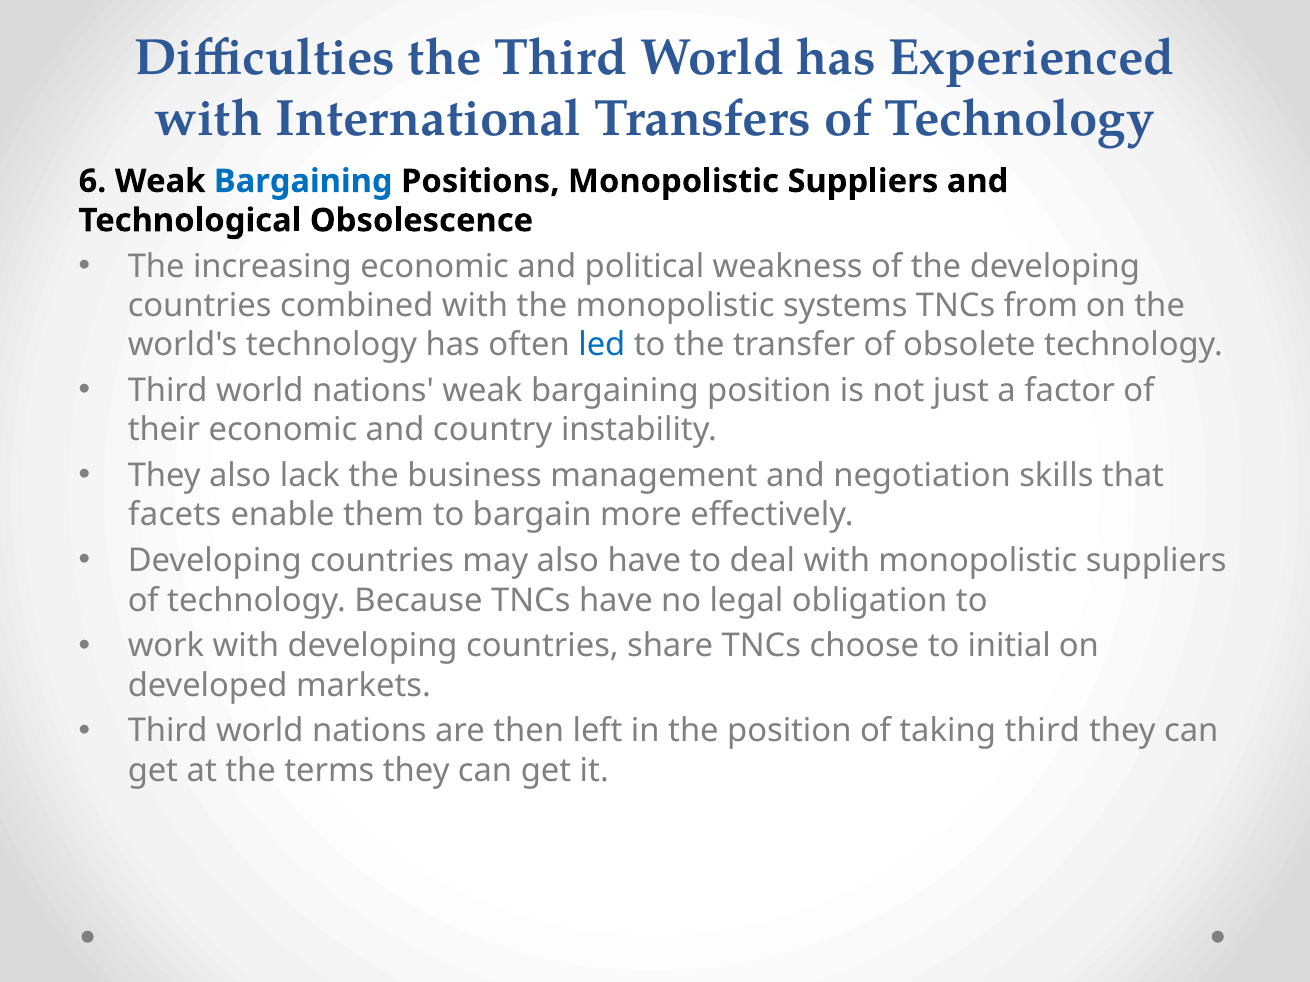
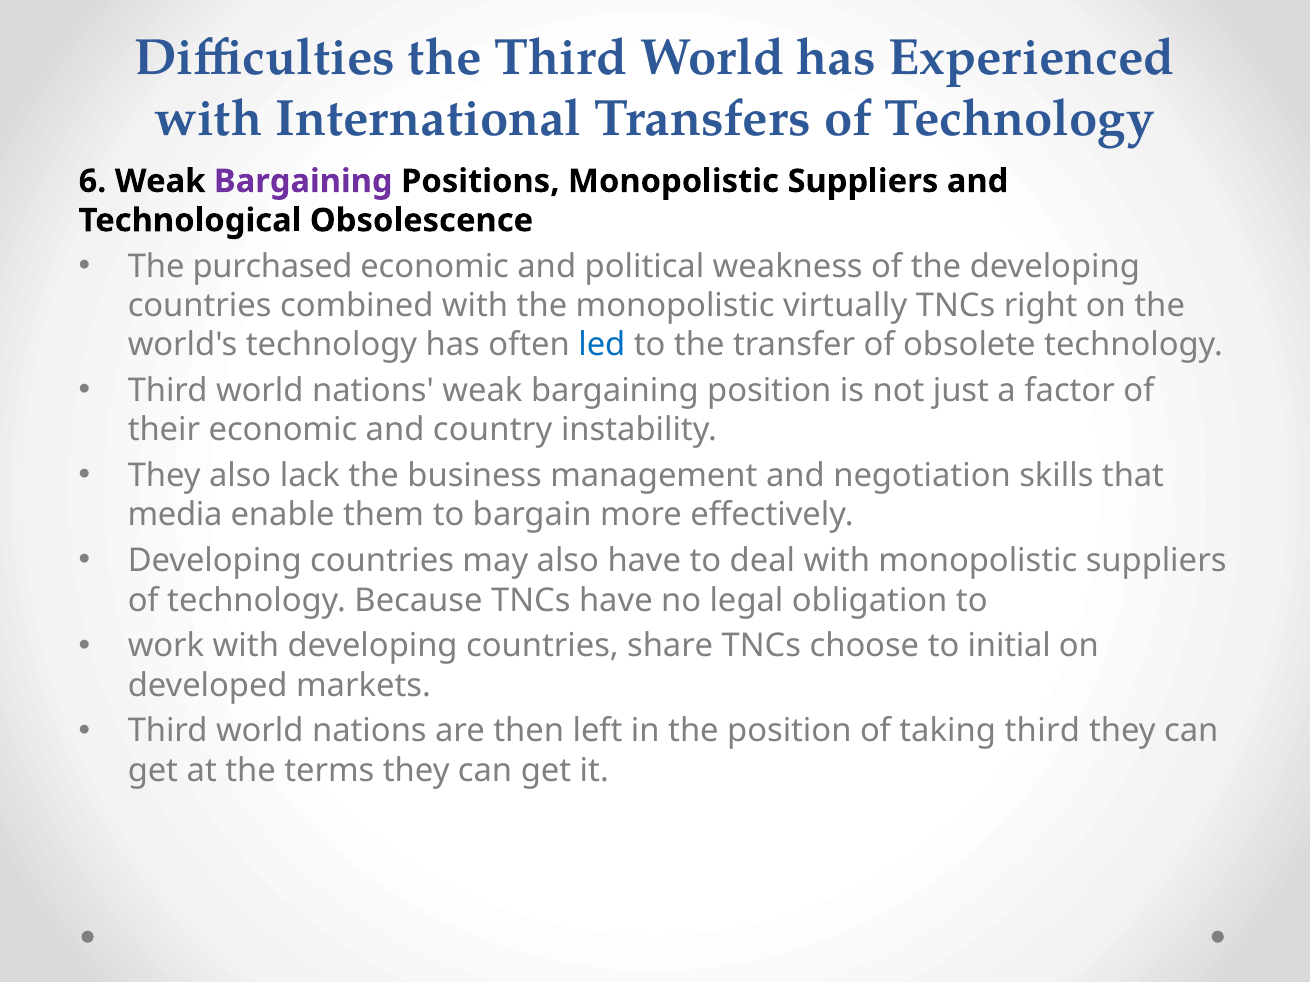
Bargaining at (303, 181) colour: blue -> purple
increasing: increasing -> purchased
systems: systems -> virtually
from: from -> right
facets: facets -> media
